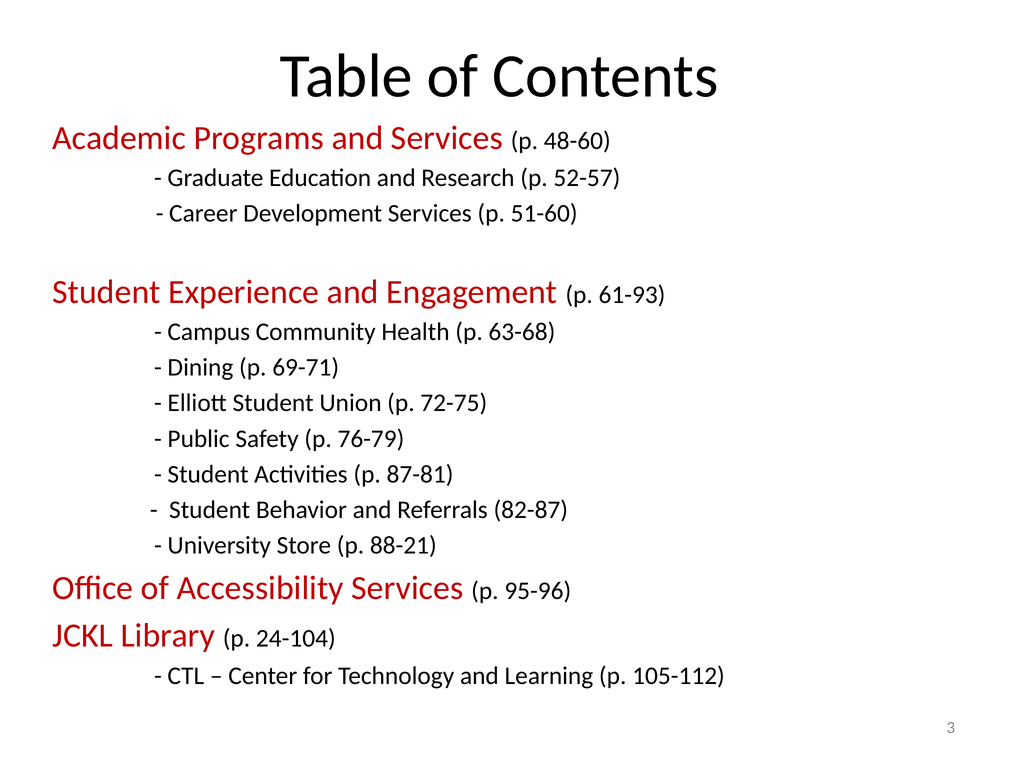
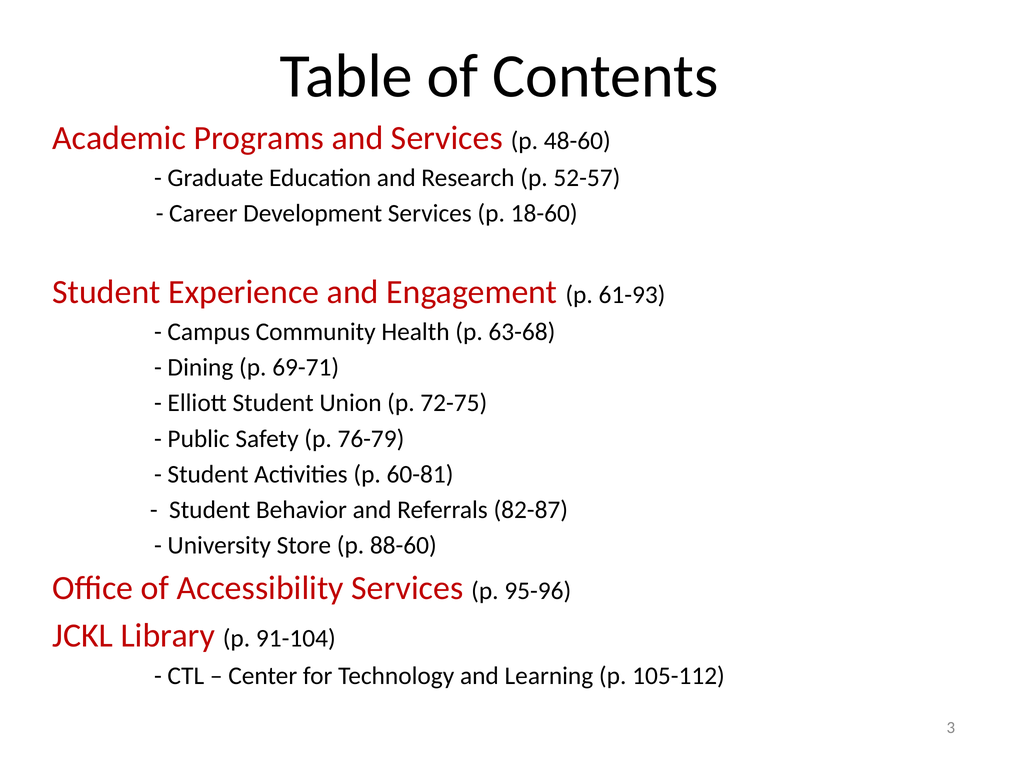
51-60: 51-60 -> 18-60
87-81: 87-81 -> 60-81
88-21: 88-21 -> 88-60
24-104: 24-104 -> 91-104
